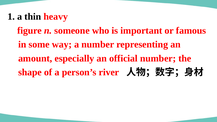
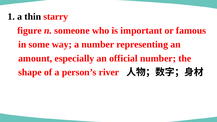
heavy: heavy -> starry
